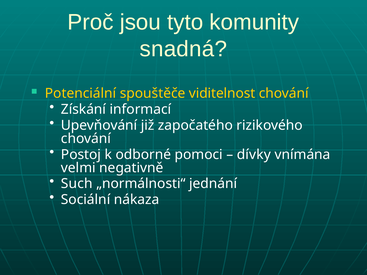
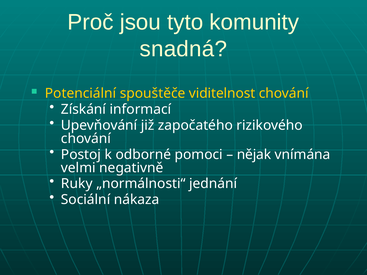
dívky: dívky -> nějak
Such: Such -> Ruky
